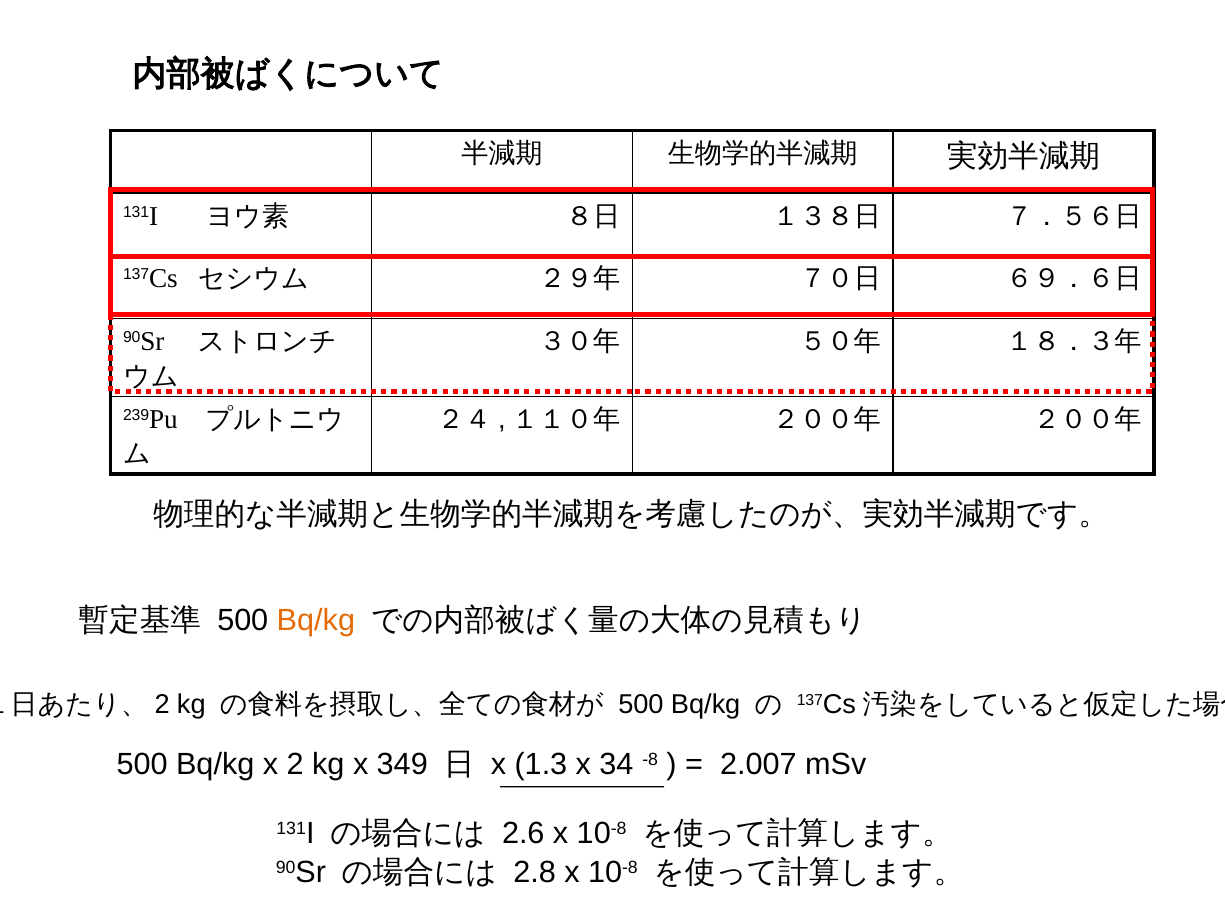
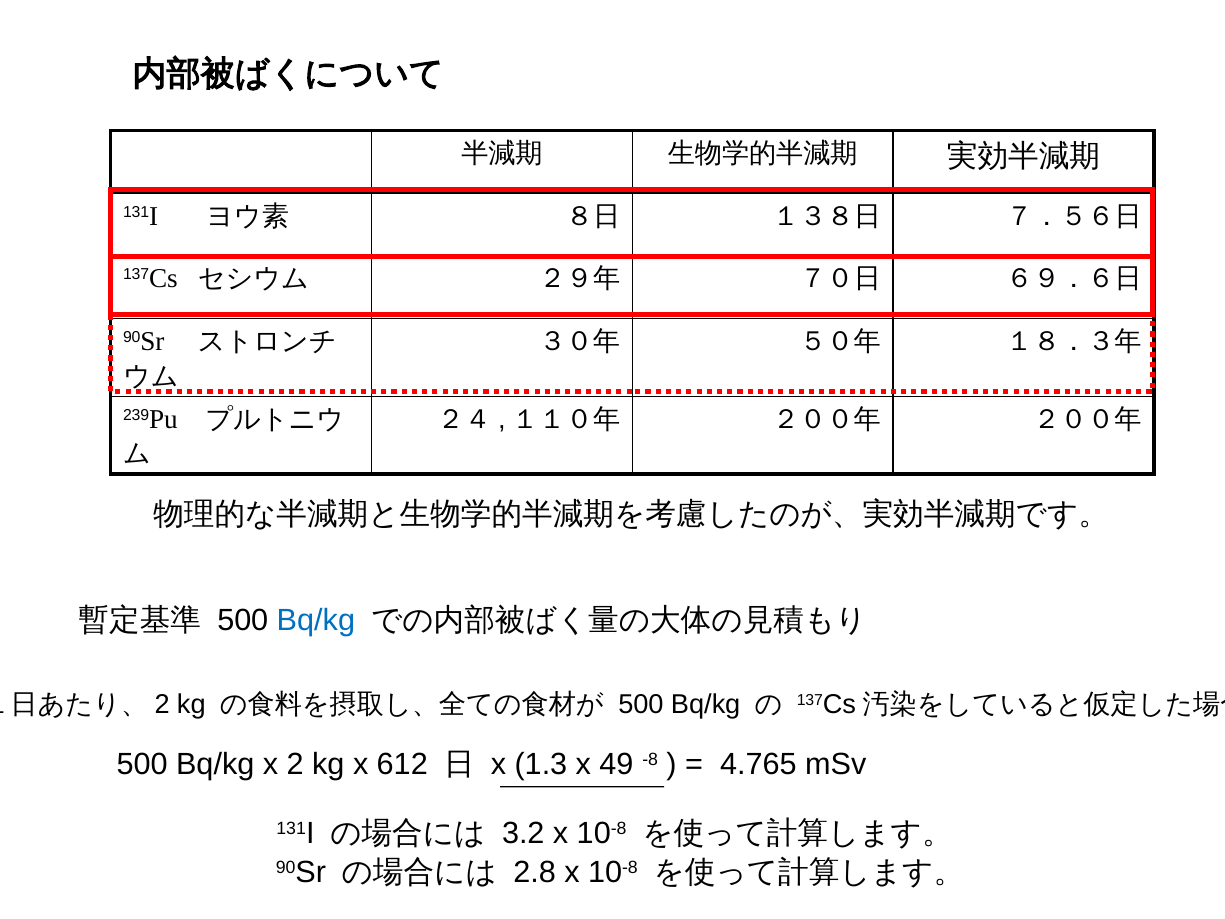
Bq/kg at (316, 620) colour: orange -> blue
349: 349 -> 612
34: 34 -> 49
2.007: 2.007 -> 4.765
2.6: 2.6 -> 3.2
